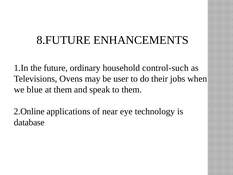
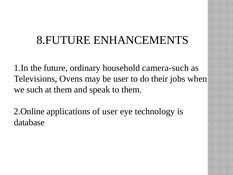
control-such: control-such -> camera-such
blue: blue -> such
of near: near -> user
